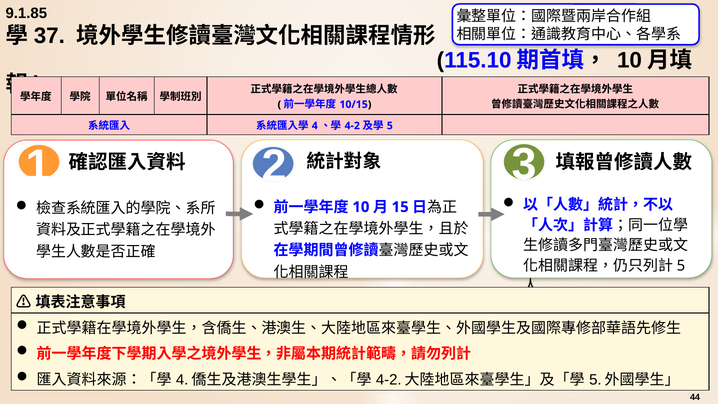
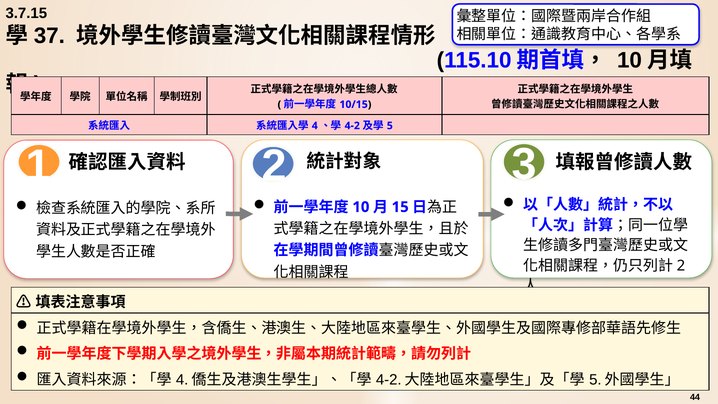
9.1.85: 9.1.85 -> 3.7.15
5 at (681, 266): 5 -> 2
